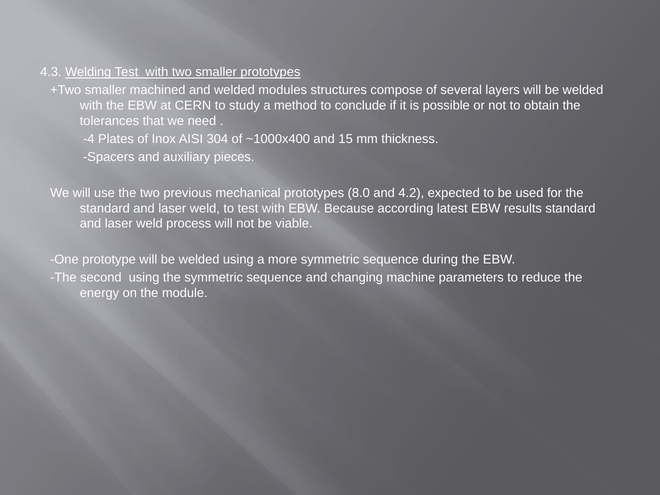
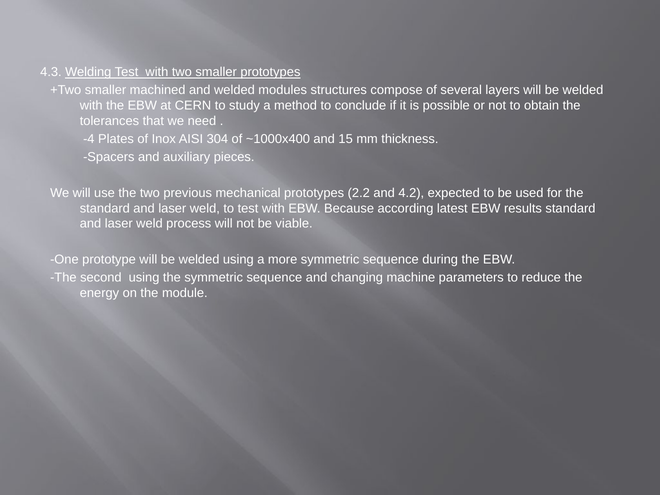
8.0: 8.0 -> 2.2
